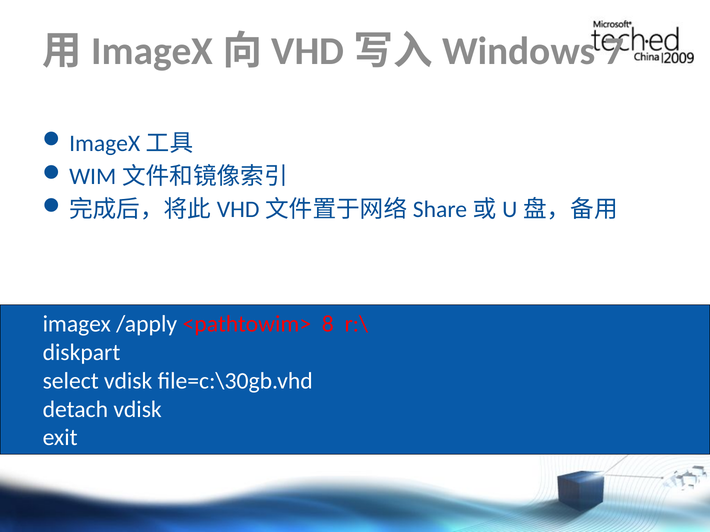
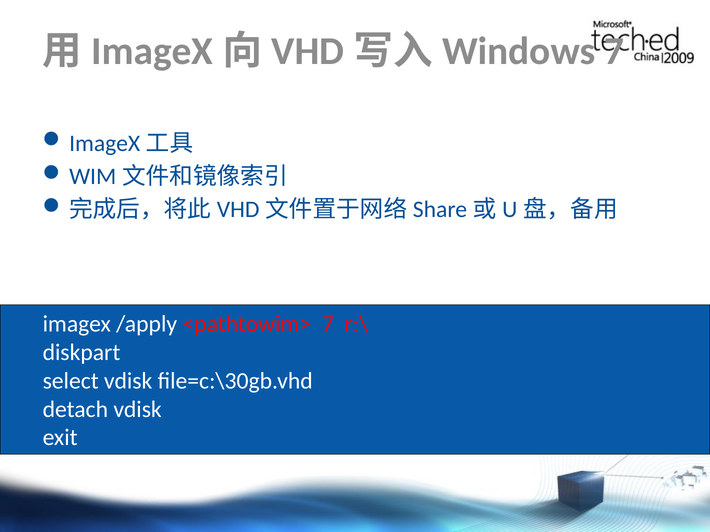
<pathtowim> 8: 8 -> 7
